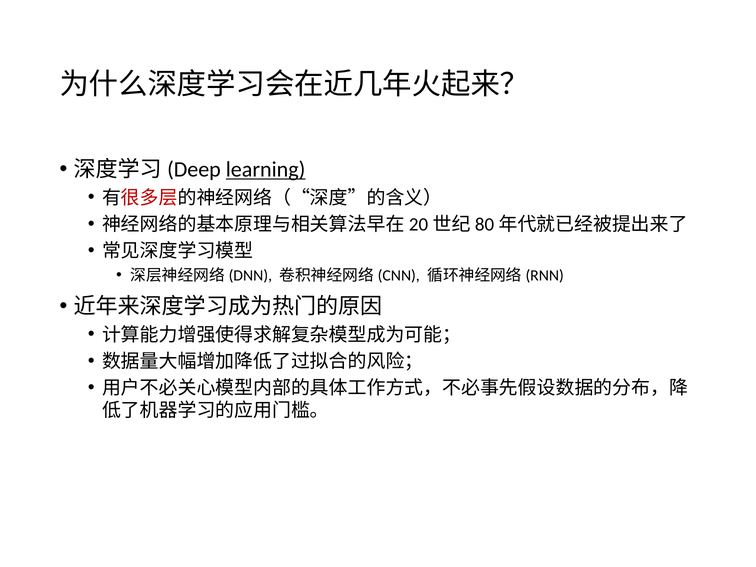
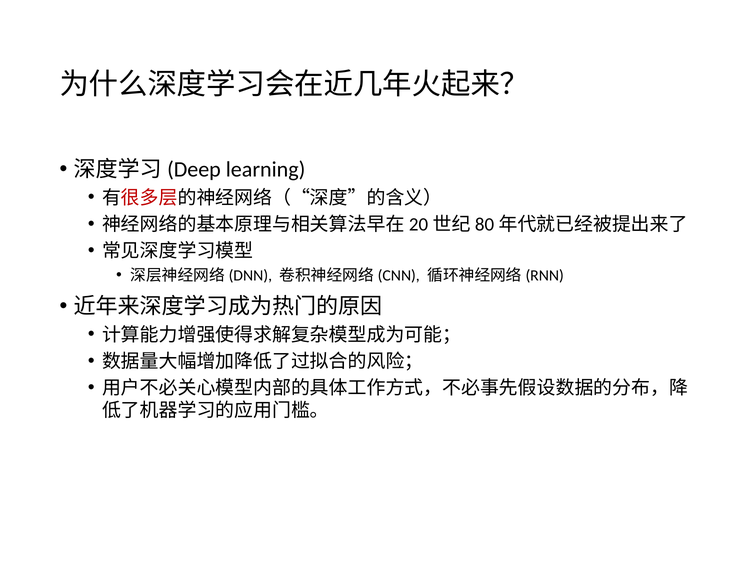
learning underline: present -> none
